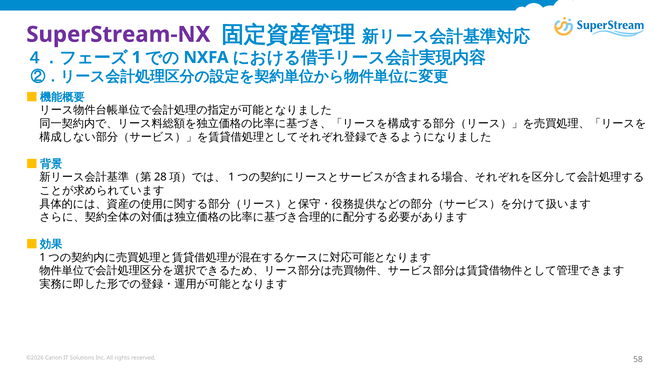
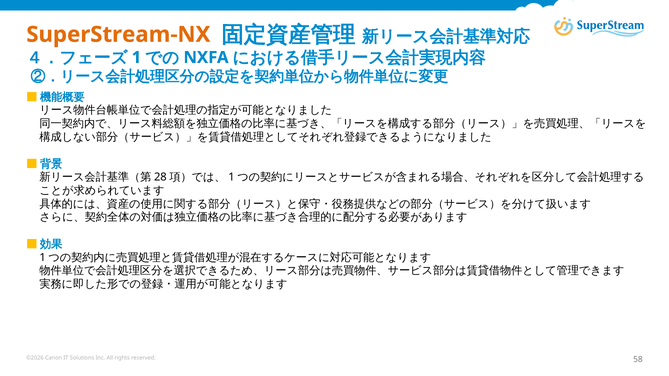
SuperStream-NX colour: purple -> orange
